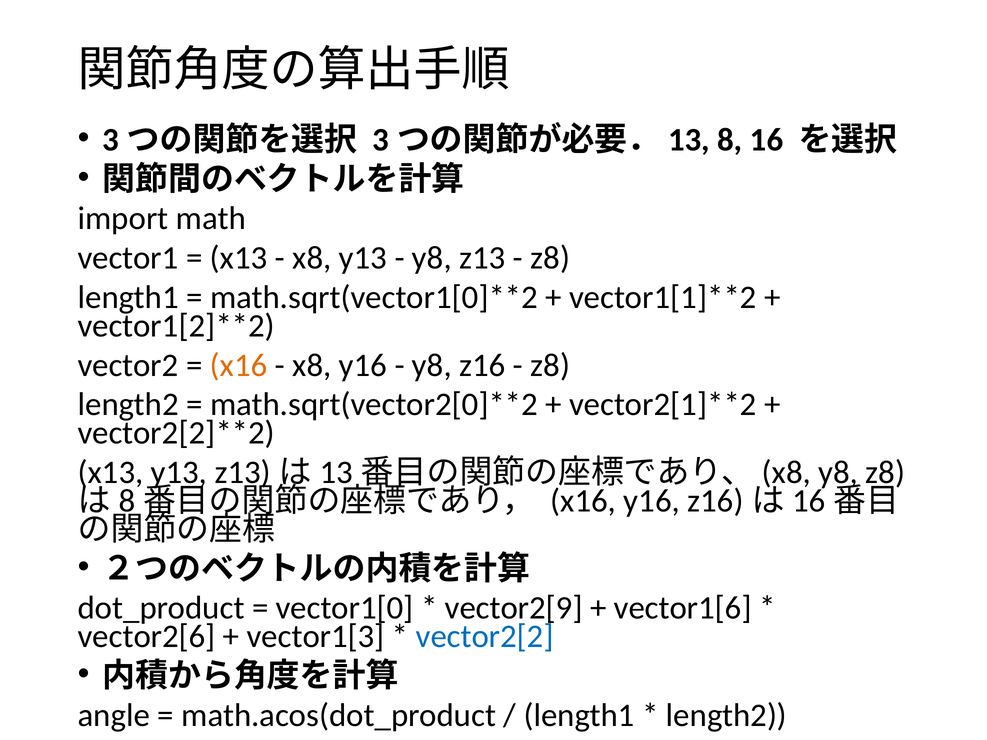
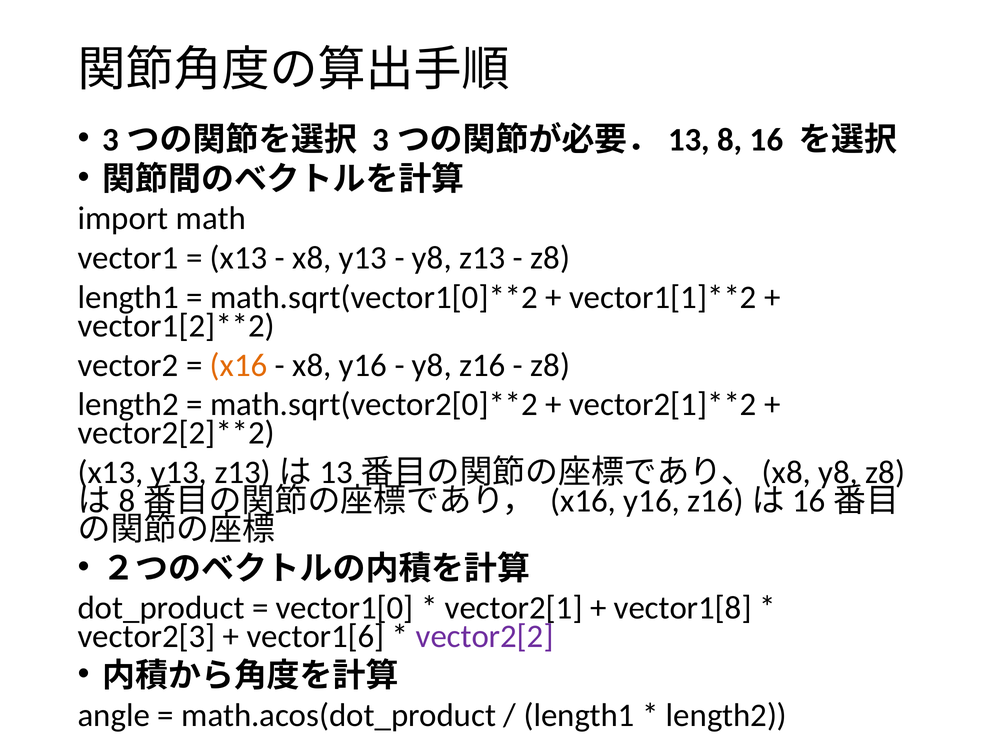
vector2[9: vector2[9 -> vector2[1
vector1[6: vector1[6 -> vector1[8
vector2[6: vector2[6 -> vector2[3
vector1[3: vector1[3 -> vector1[6
vector2[2 colour: blue -> purple
